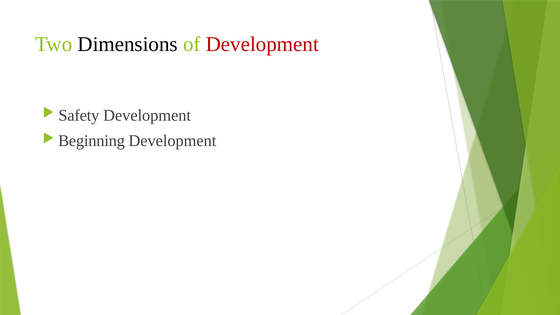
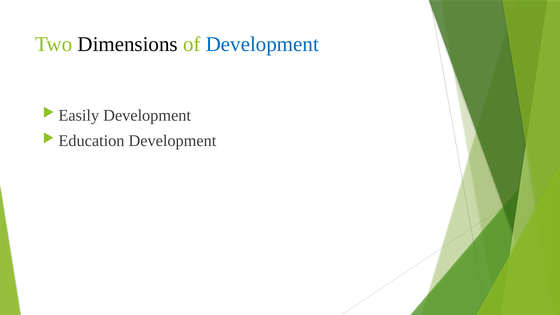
Development at (262, 44) colour: red -> blue
Safety: Safety -> Easily
Beginning: Beginning -> Education
